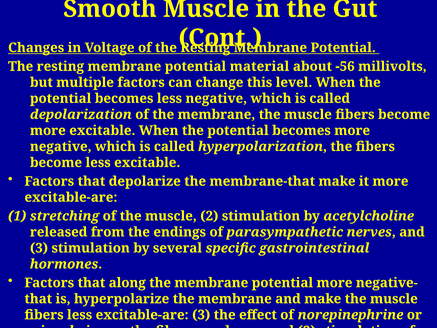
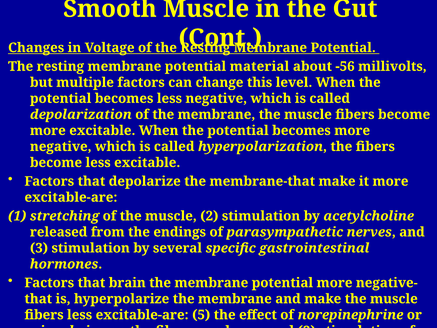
along: along -> brain
excitable-are 3: 3 -> 5
